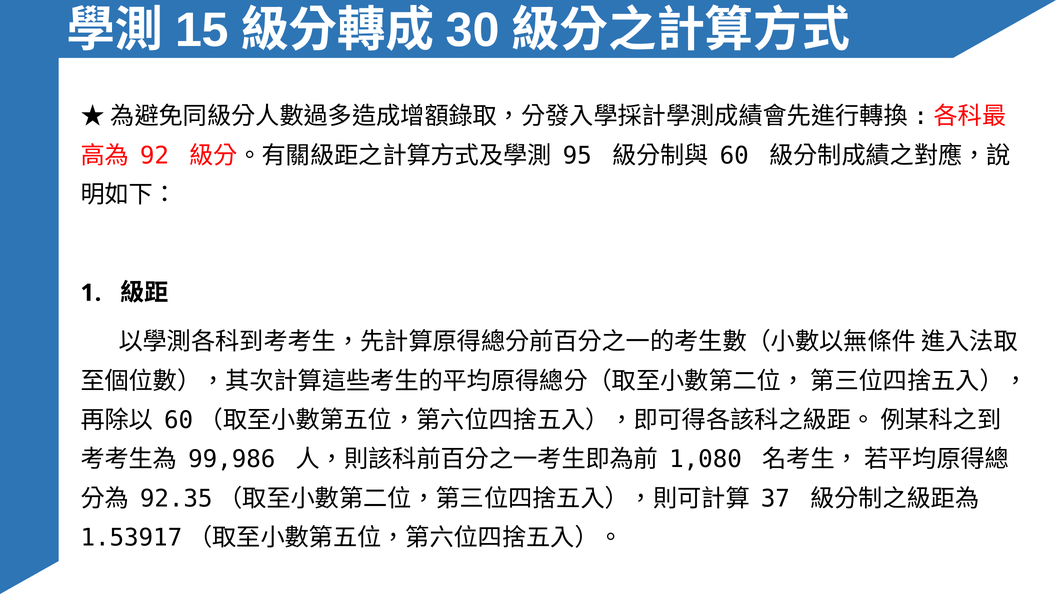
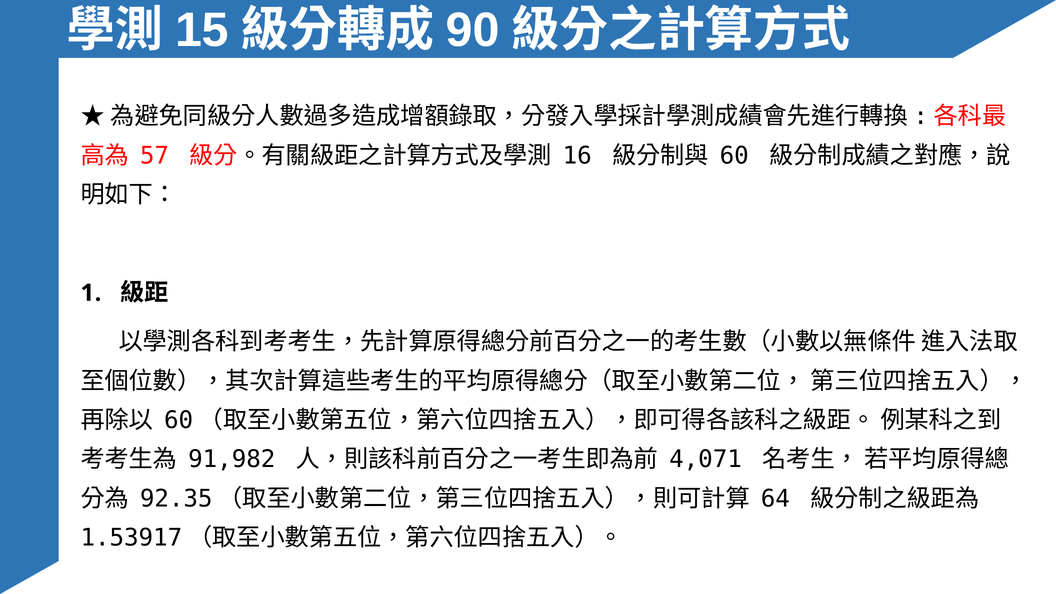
30: 30 -> 90
92: 92 -> 57
95: 95 -> 16
99,986: 99,986 -> 91,982
1,080: 1,080 -> 4,071
37: 37 -> 64
